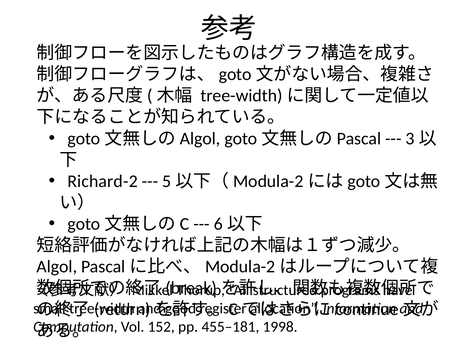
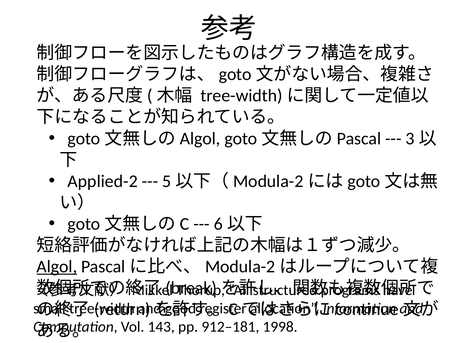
Richard-2: Richard-2 -> Applied-2
Algol underline: none -> present
152: 152 -> 143
455–181: 455–181 -> 912–181
